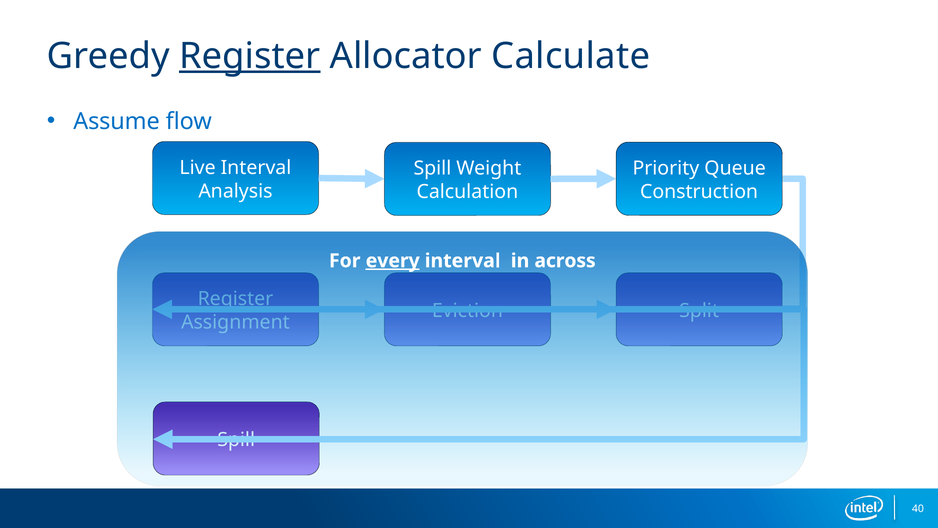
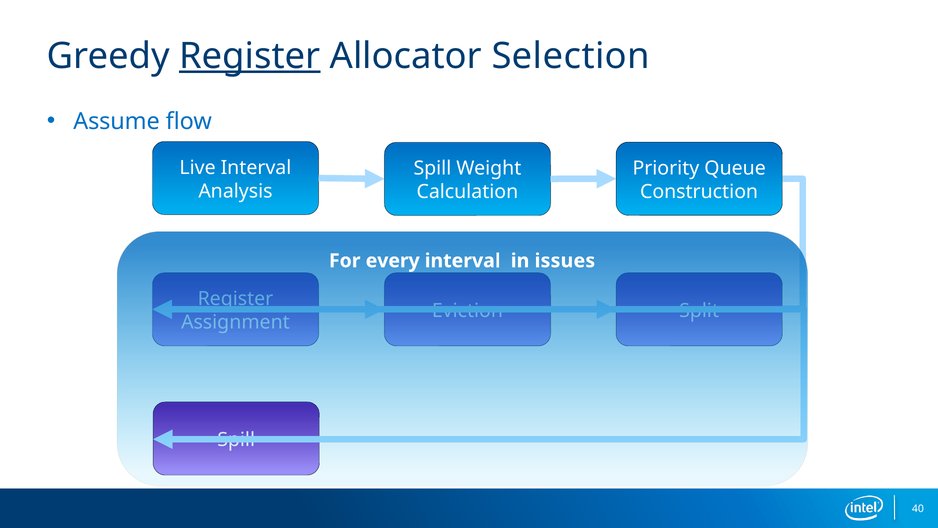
Calculate: Calculate -> Selection
every underline: present -> none
across: across -> issues
